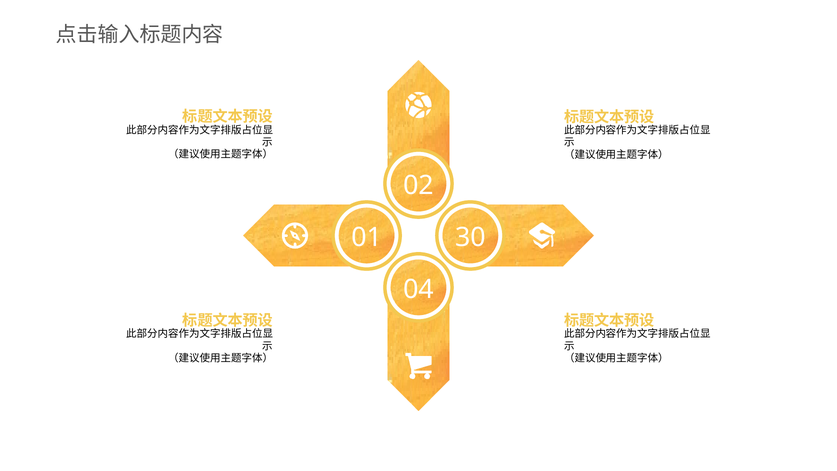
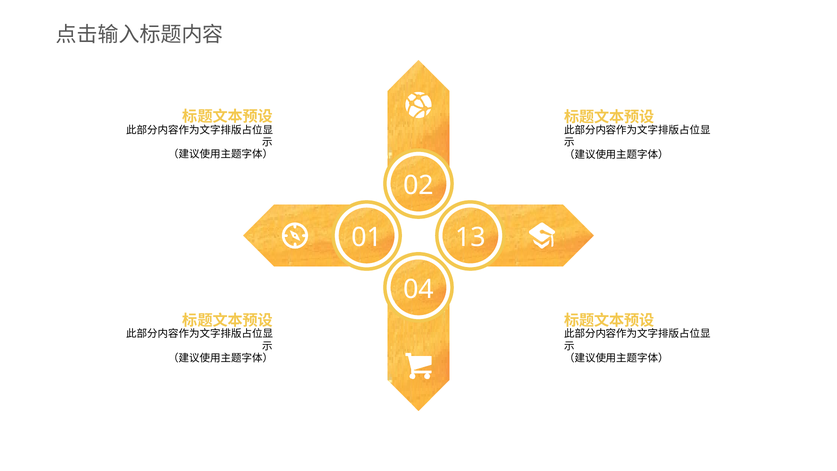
30: 30 -> 13
